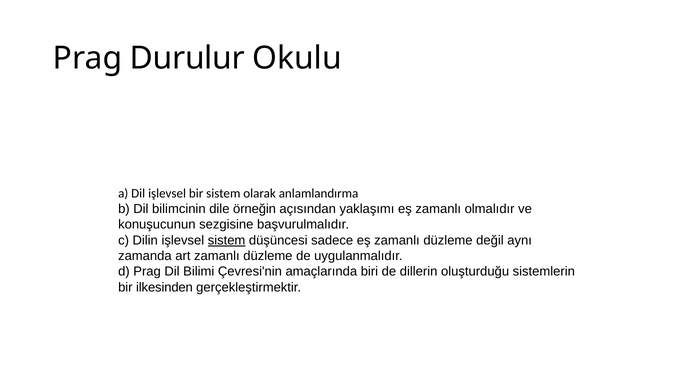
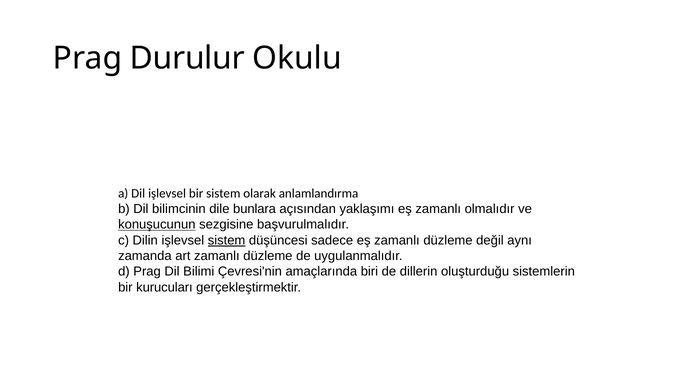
örneğin: örneğin -> bunlara
konuşucunun underline: none -> present
ilkesinden: ilkesinden -> kurucuları
